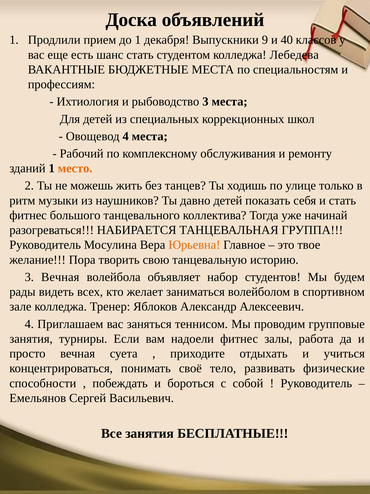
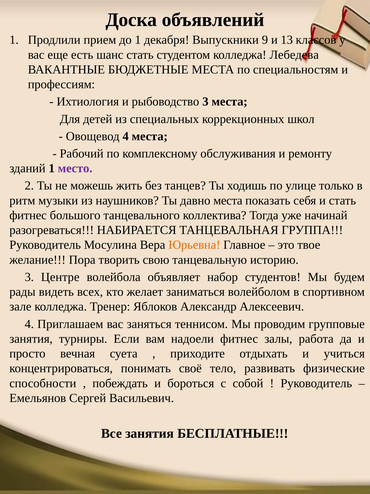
40: 40 -> 13
место colour: orange -> purple
давно детей: детей -> места
3 Вечная: Вечная -> Центре
